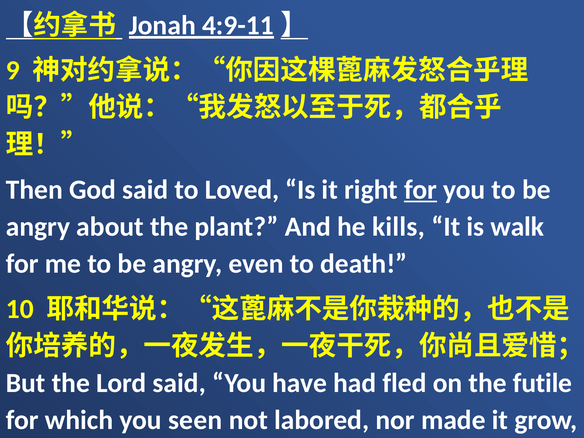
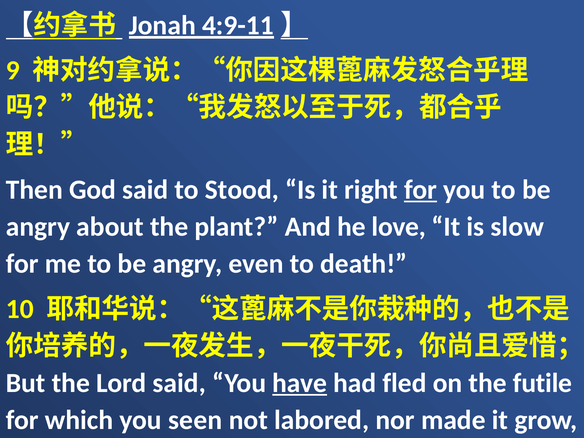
Loved: Loved -> Stood
kills: kills -> love
walk: walk -> slow
have underline: none -> present
